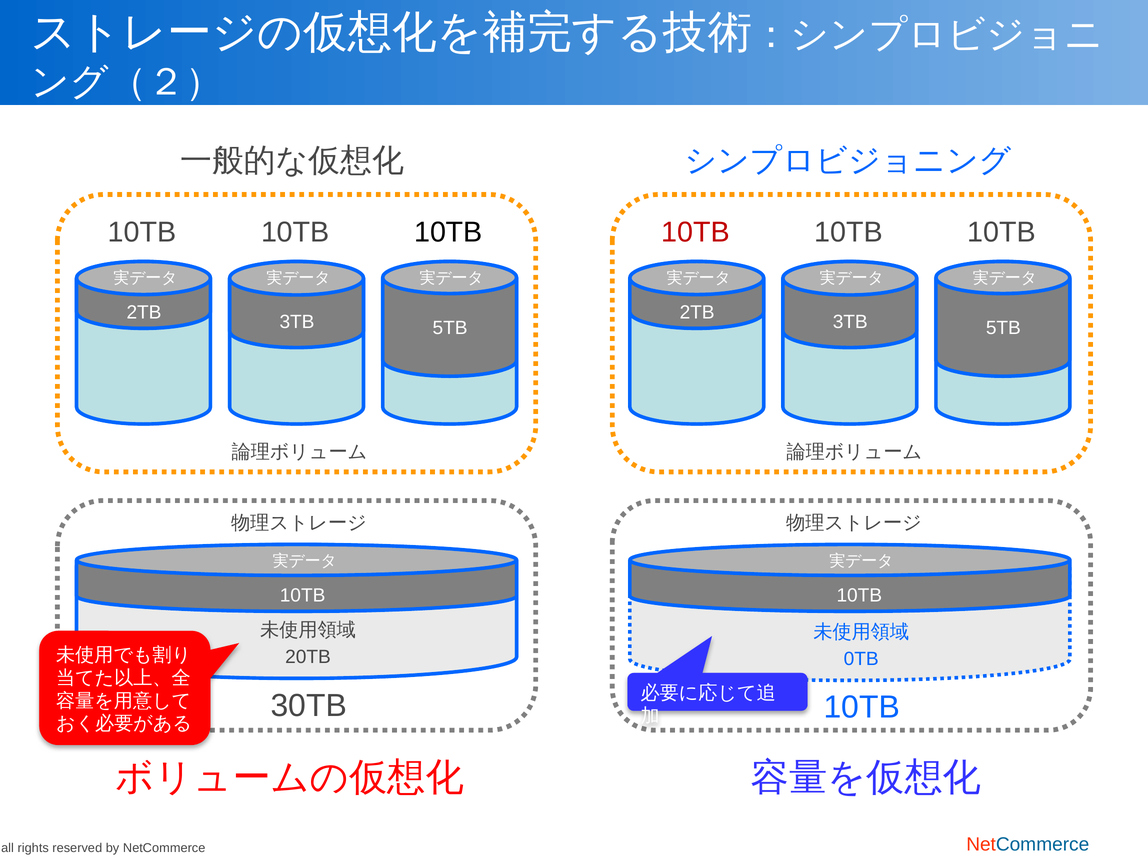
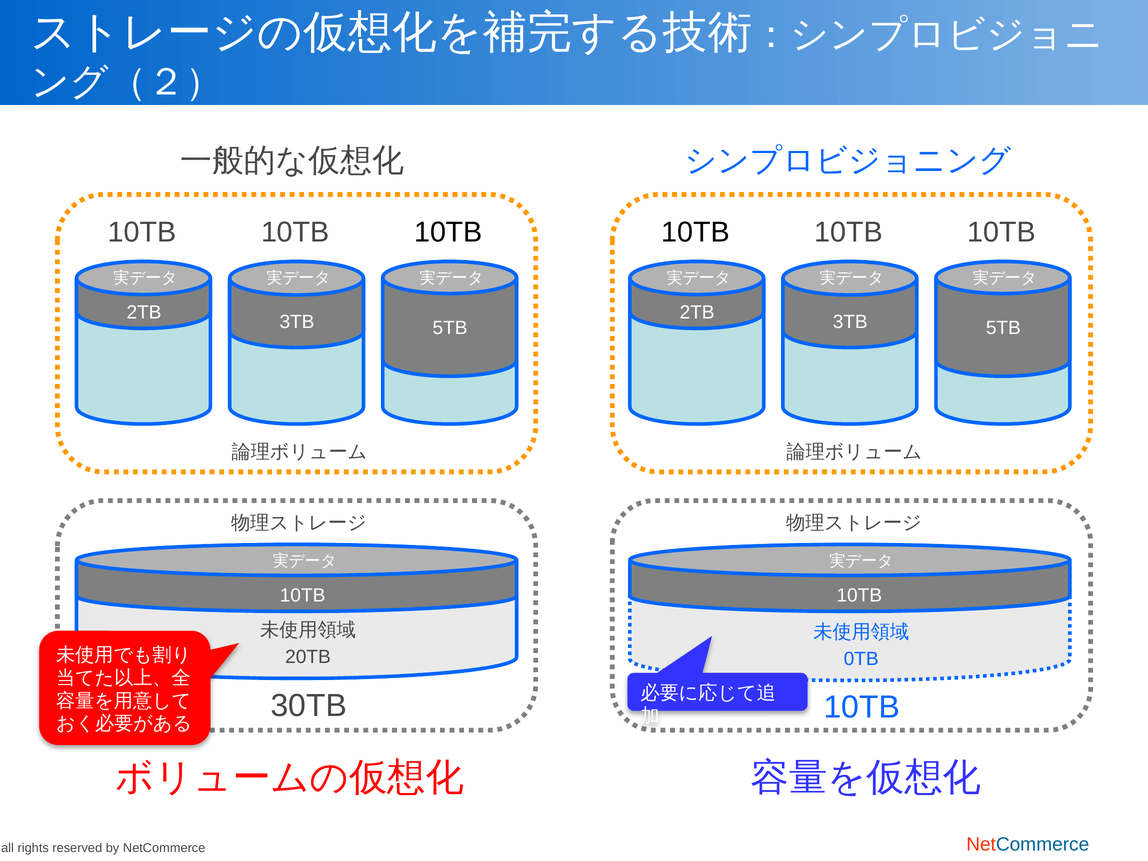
10TB at (696, 232) colour: red -> black
